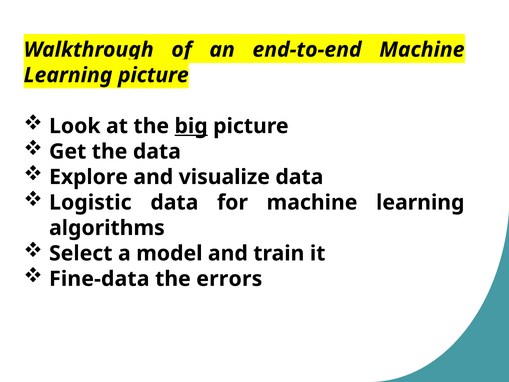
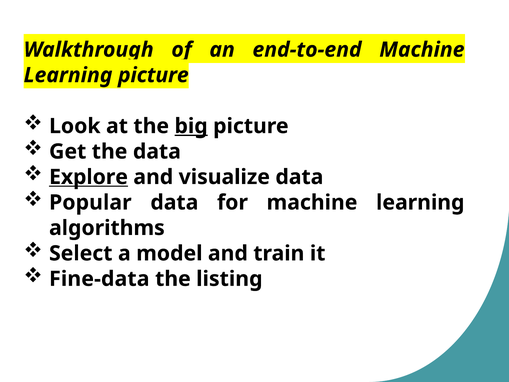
Explore underline: none -> present
Logistic: Logistic -> Popular
errors: errors -> listing
